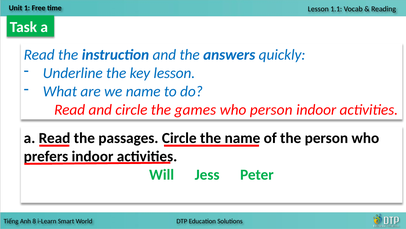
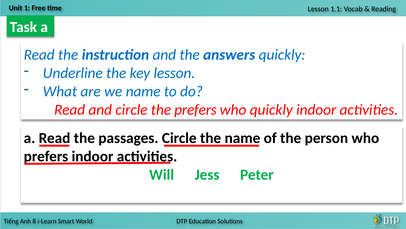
the games: games -> prefers
who person: person -> quickly
